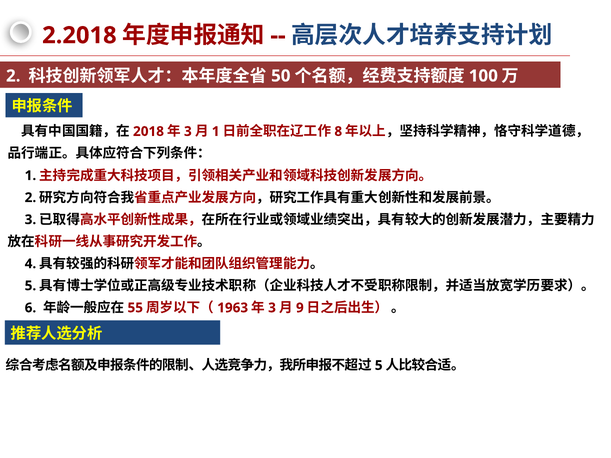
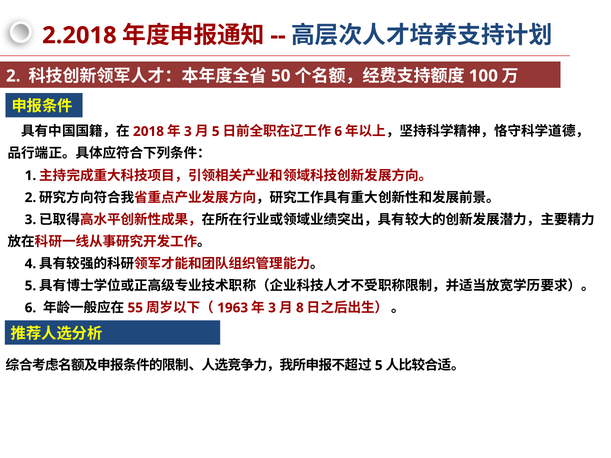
1 at (216, 132): 1 -> 5
8 at (338, 132): 8 -> 6
9: 9 -> 8
